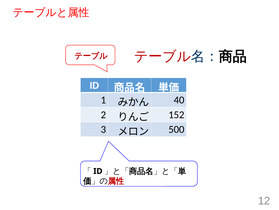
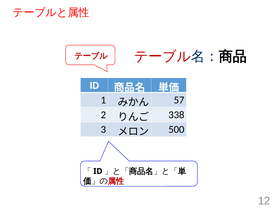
40: 40 -> 57
152: 152 -> 338
